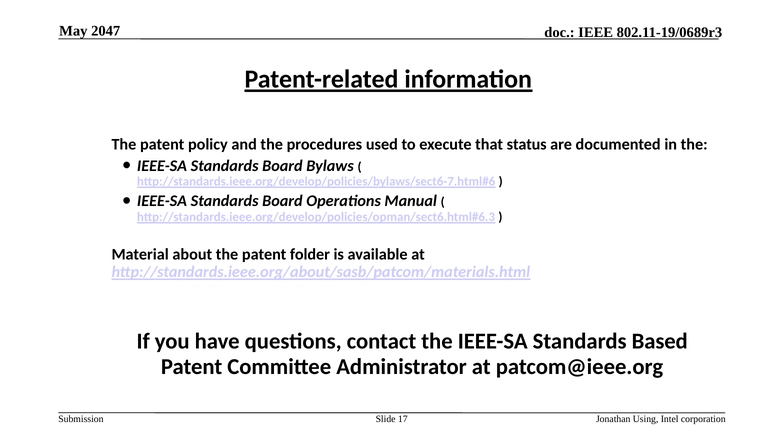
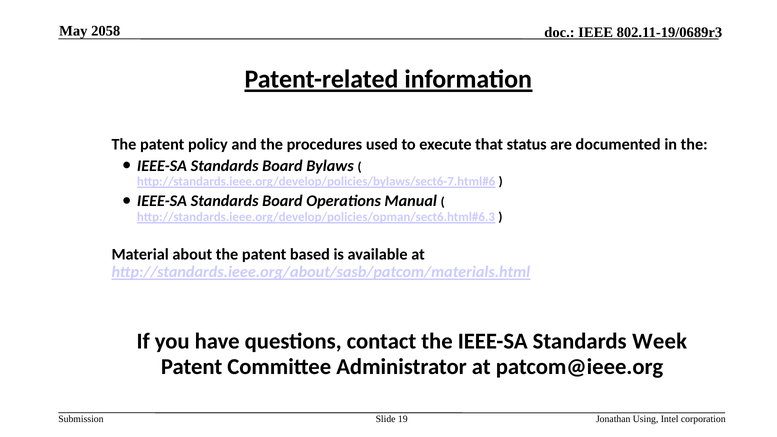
2047: 2047 -> 2058
folder: folder -> based
Based: Based -> Week
17: 17 -> 19
